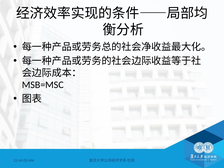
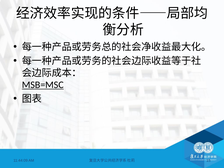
MSB=MSC underline: none -> present
